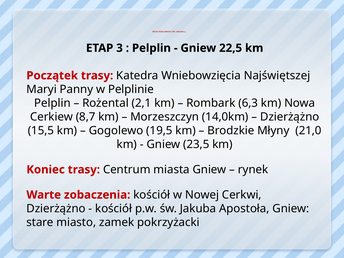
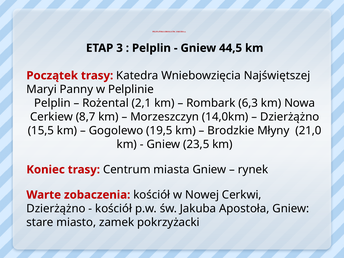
22,5: 22,5 -> 44,5
